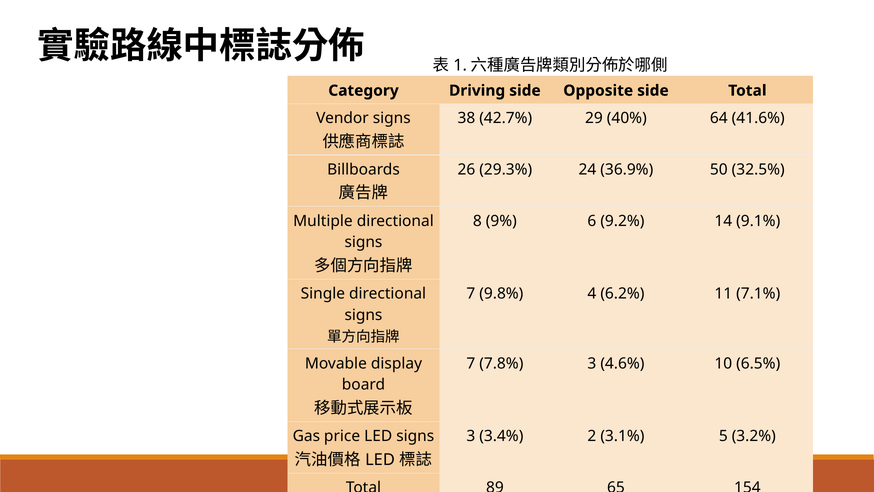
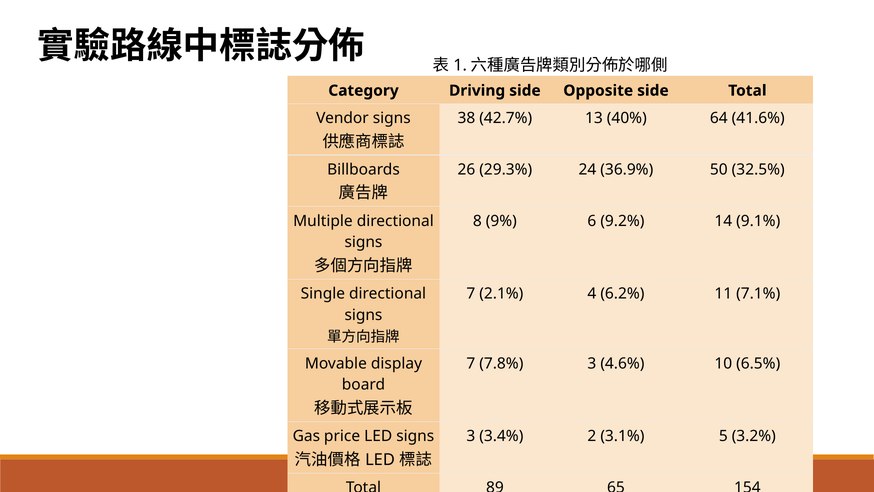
29: 29 -> 13
9.8%: 9.8% -> 2.1%
